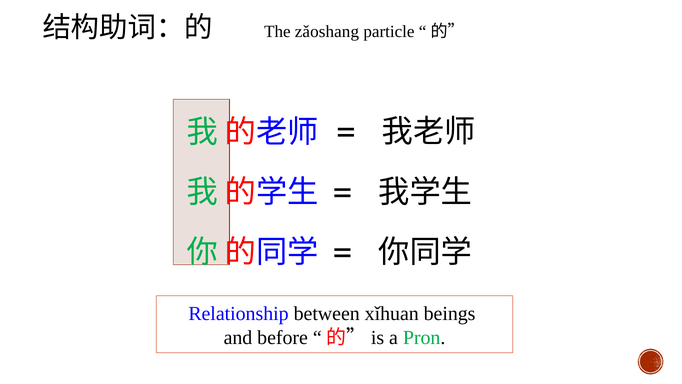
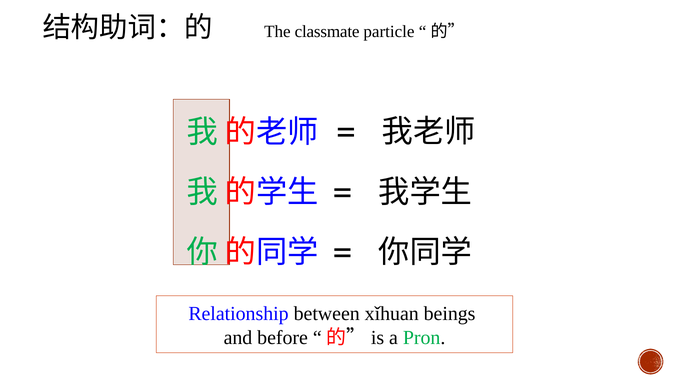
zǎoshang: zǎoshang -> classmate
